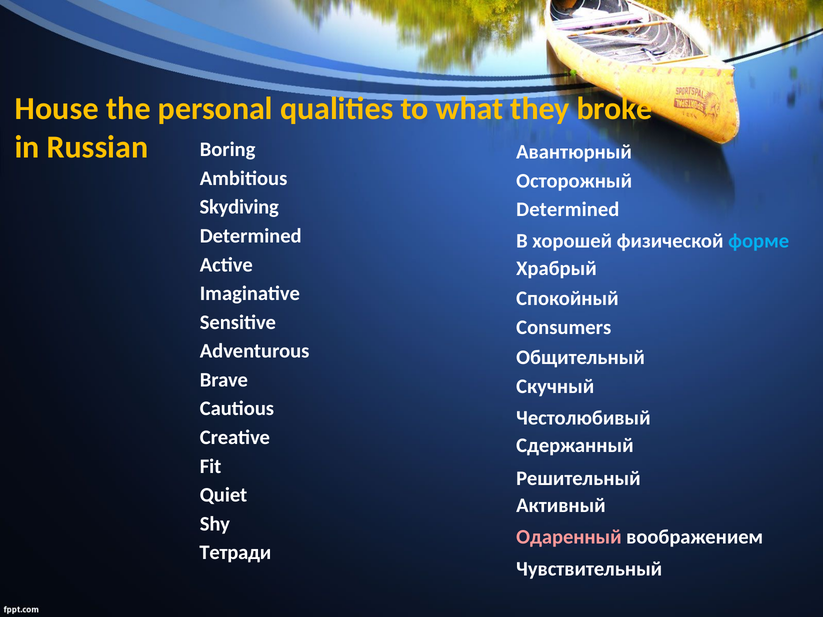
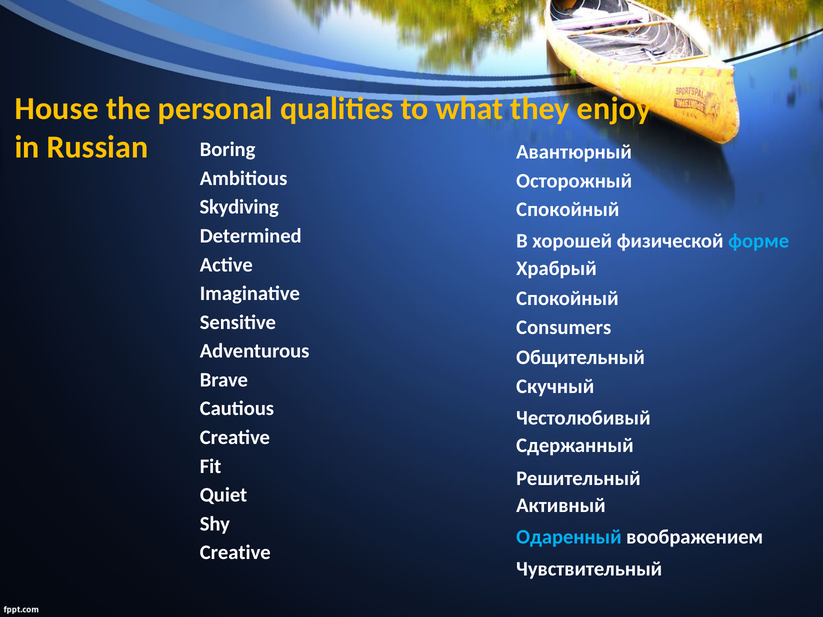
broke: broke -> enjoy
Determined at (568, 210): Determined -> Спокойный
Одаренный colour: pink -> light blue
Тетради at (235, 553): Тетради -> Creative
